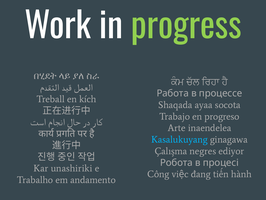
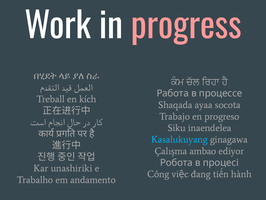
progress colour: light green -> pink
Arte: Arte -> Siku
negres: negres -> ambao
